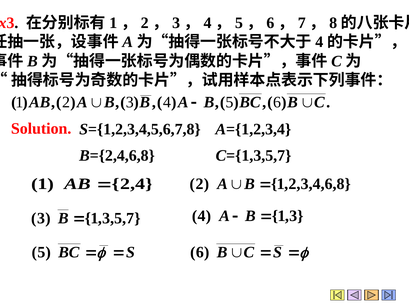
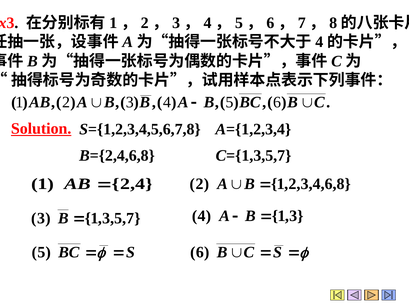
Solution underline: none -> present
